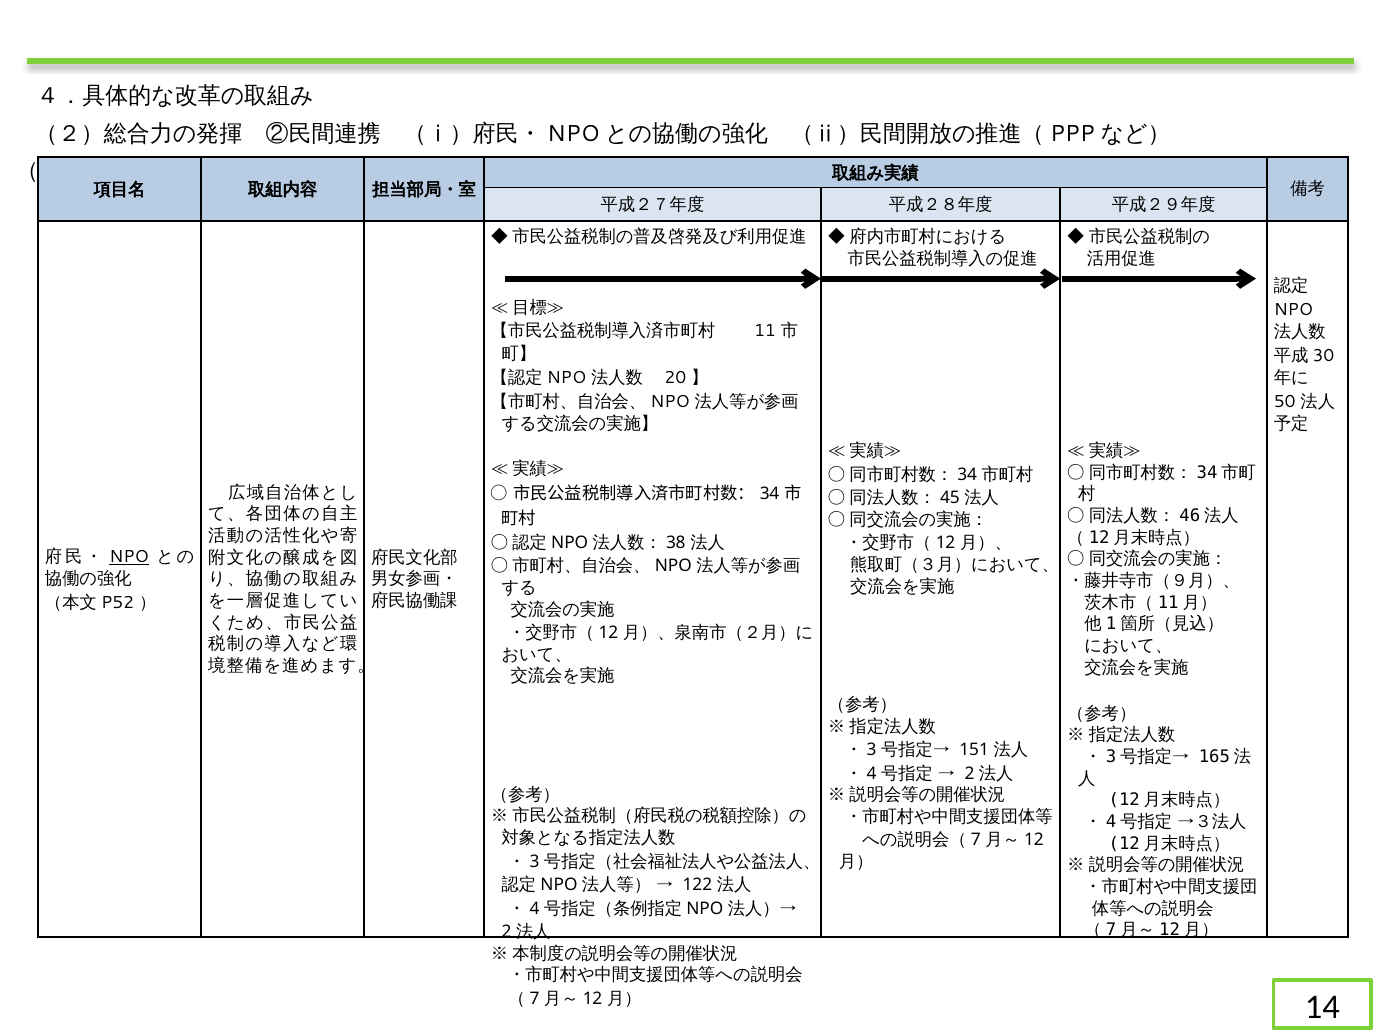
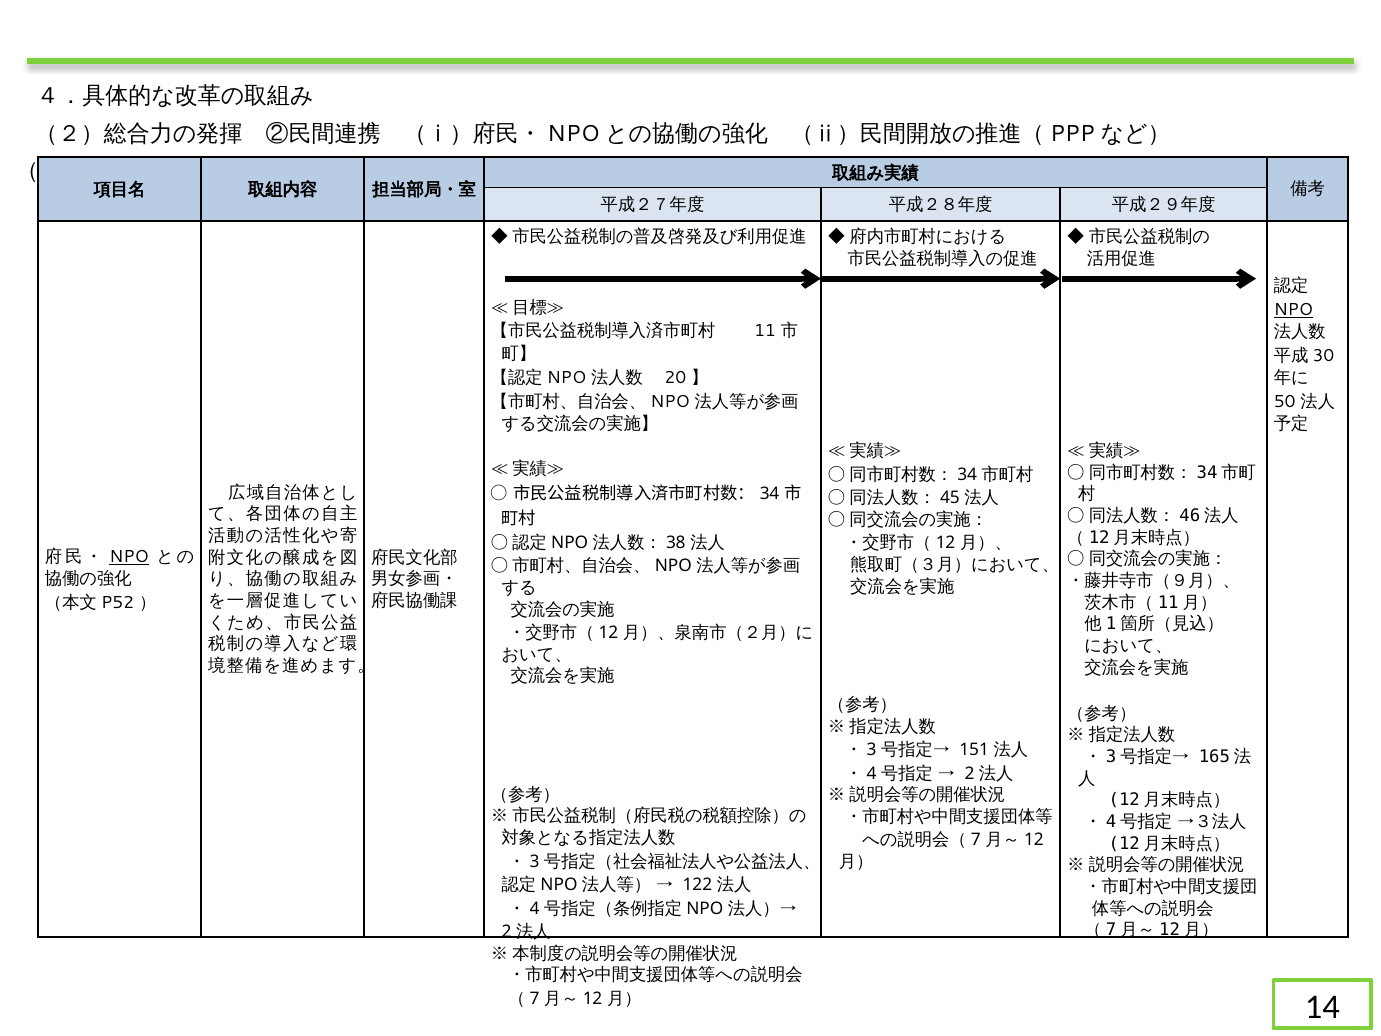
NPO at (1293, 310) underline: none -> present
